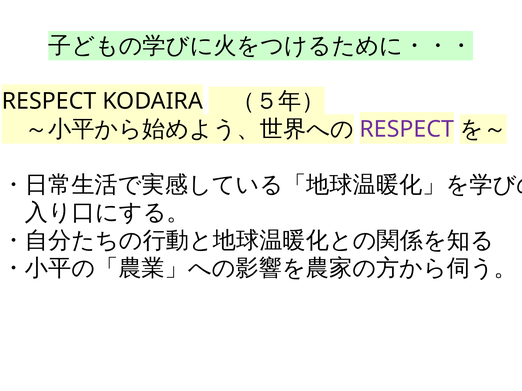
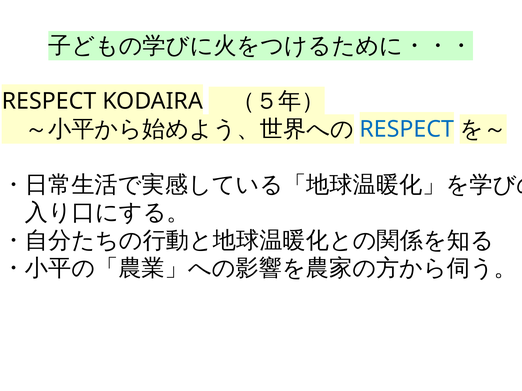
RESPECT at (407, 129) colour: purple -> blue
